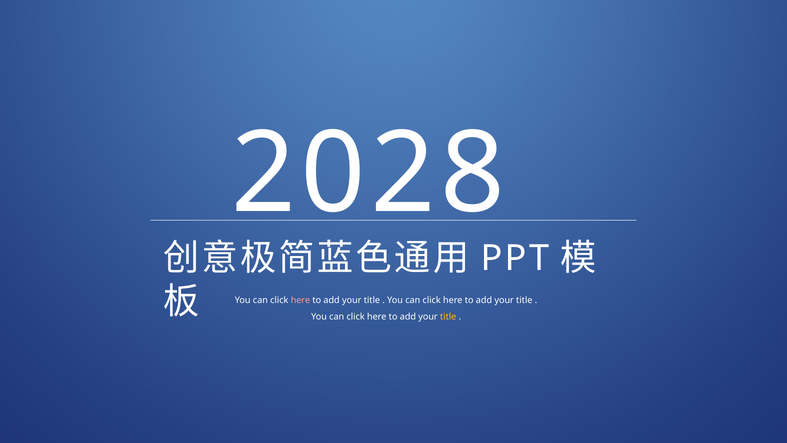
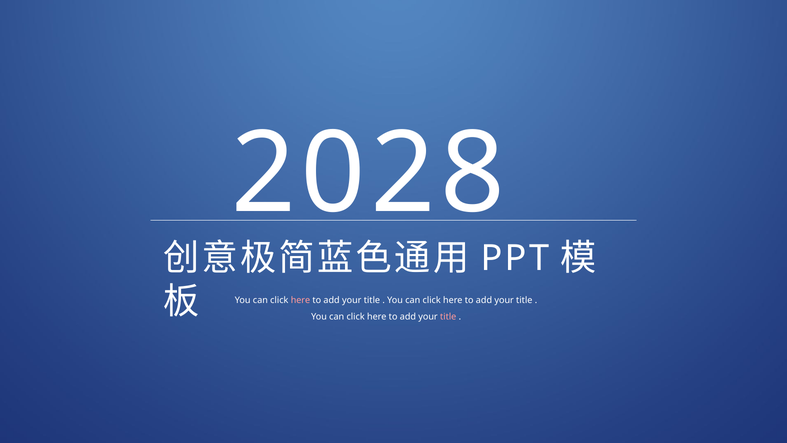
title at (448, 317) colour: yellow -> pink
